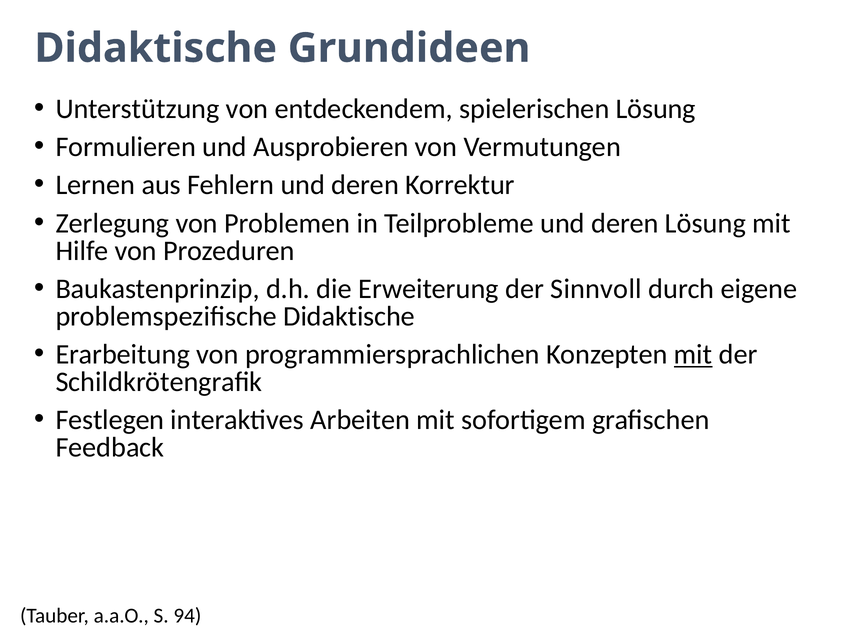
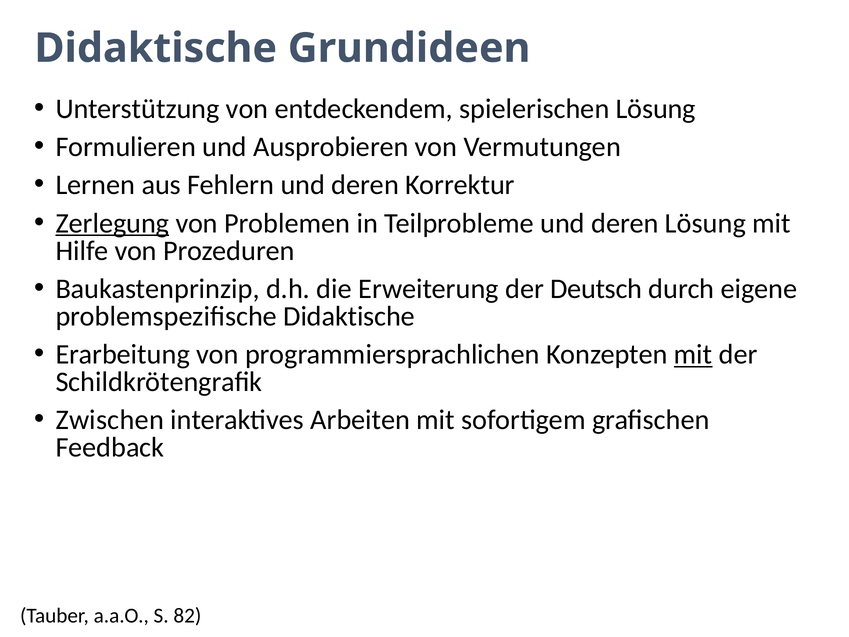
Zerlegung underline: none -> present
Sinnvoll: Sinnvoll -> Deutsch
Festlegen: Festlegen -> Zwischen
94: 94 -> 82
